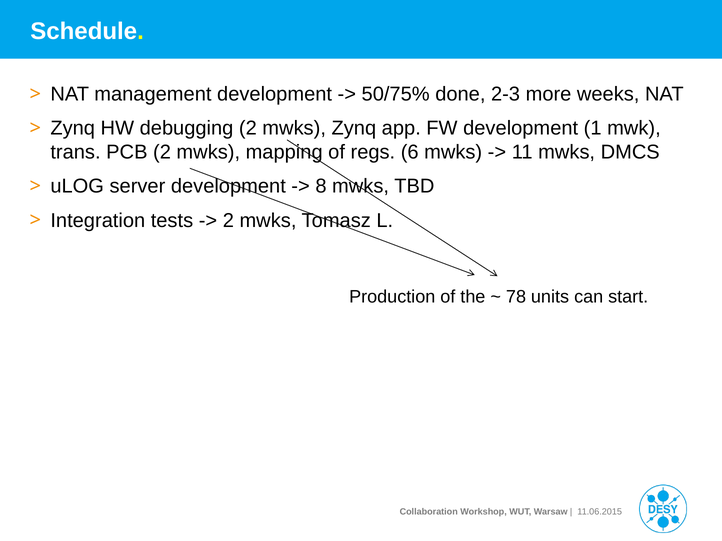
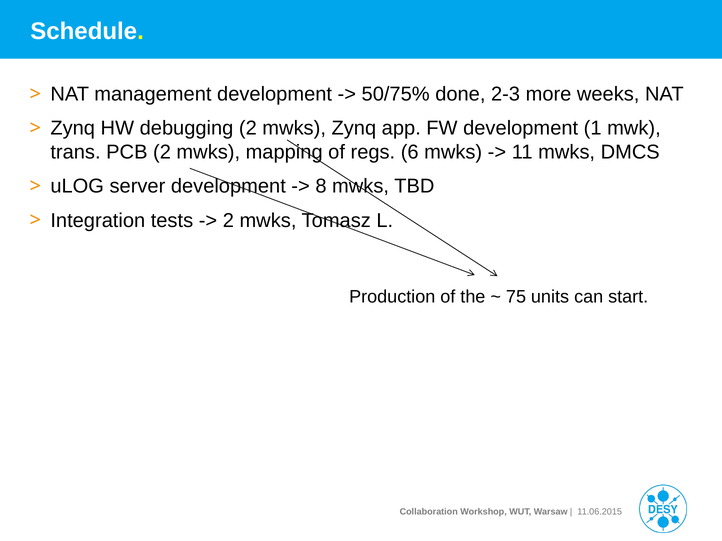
78: 78 -> 75
